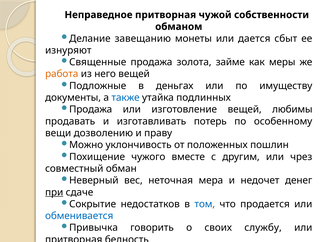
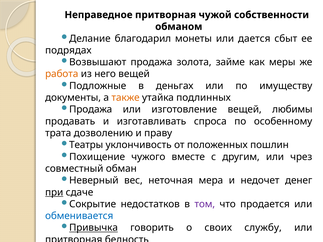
завещанию: завещанию -> благодарил
изнуряют: изнуряют -> подрядах
Священные: Священные -> Возвышают
также colour: blue -> orange
потерь: потерь -> спроса
вещи: вещи -> трата
Можно: Можно -> Театры
том colour: blue -> purple
Привычка underline: none -> present
